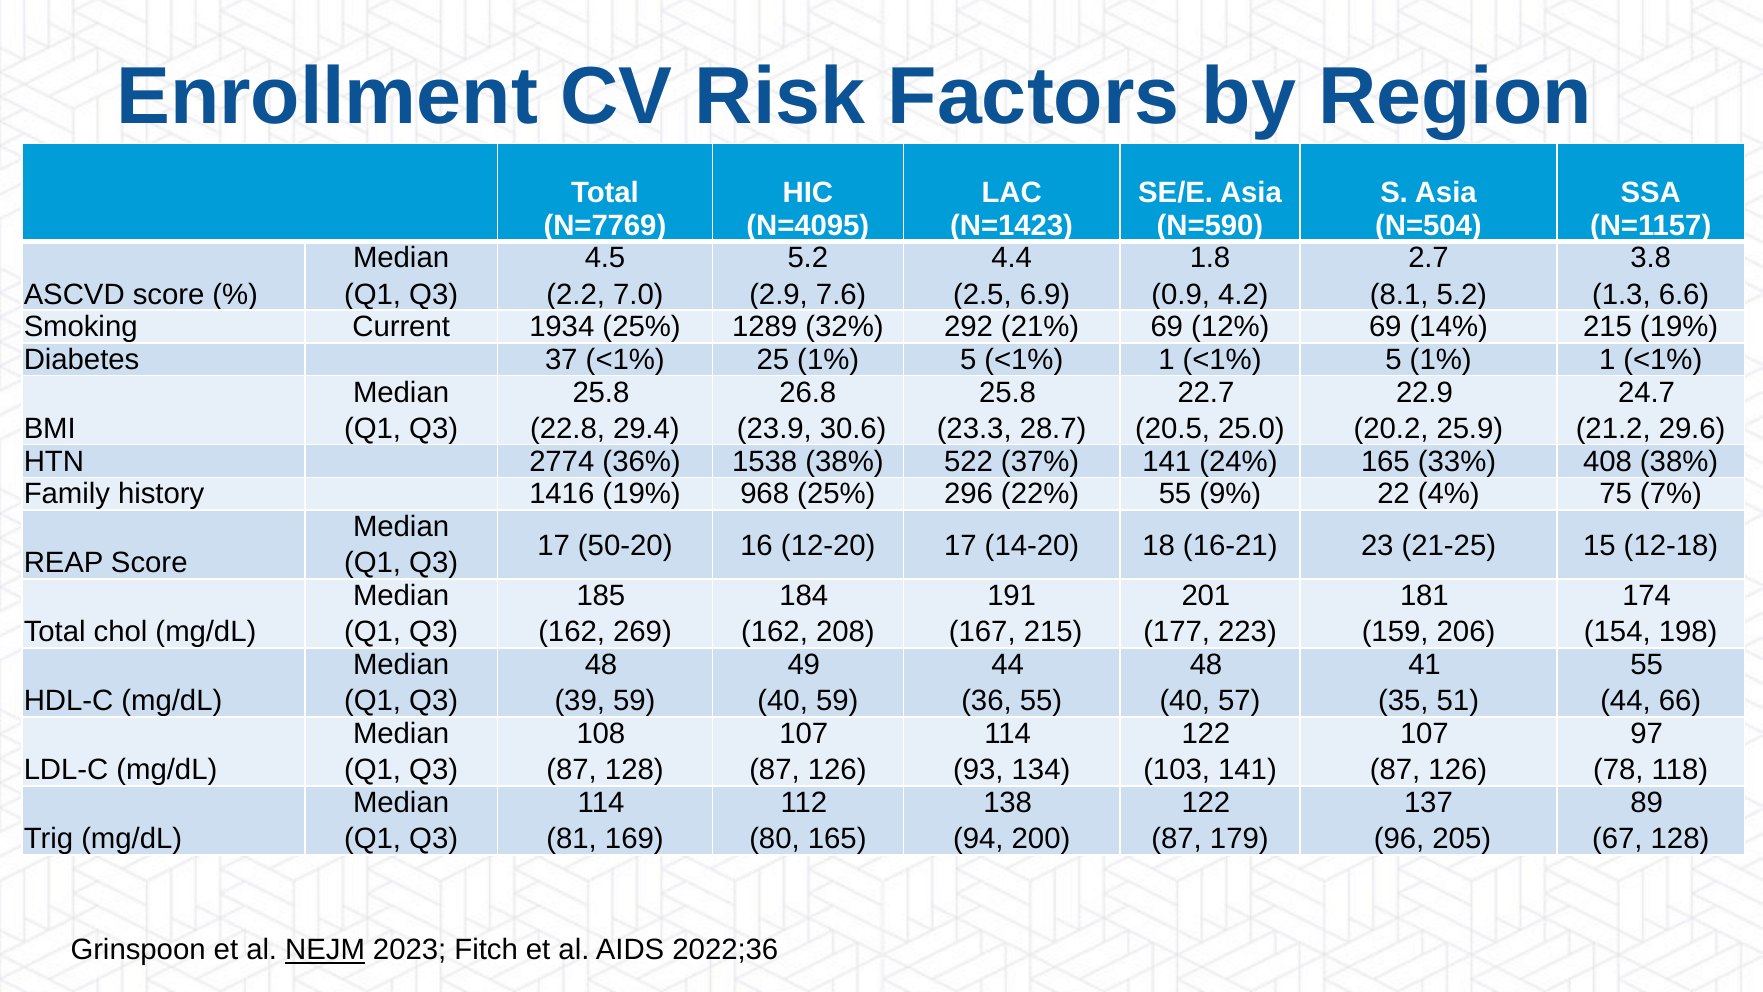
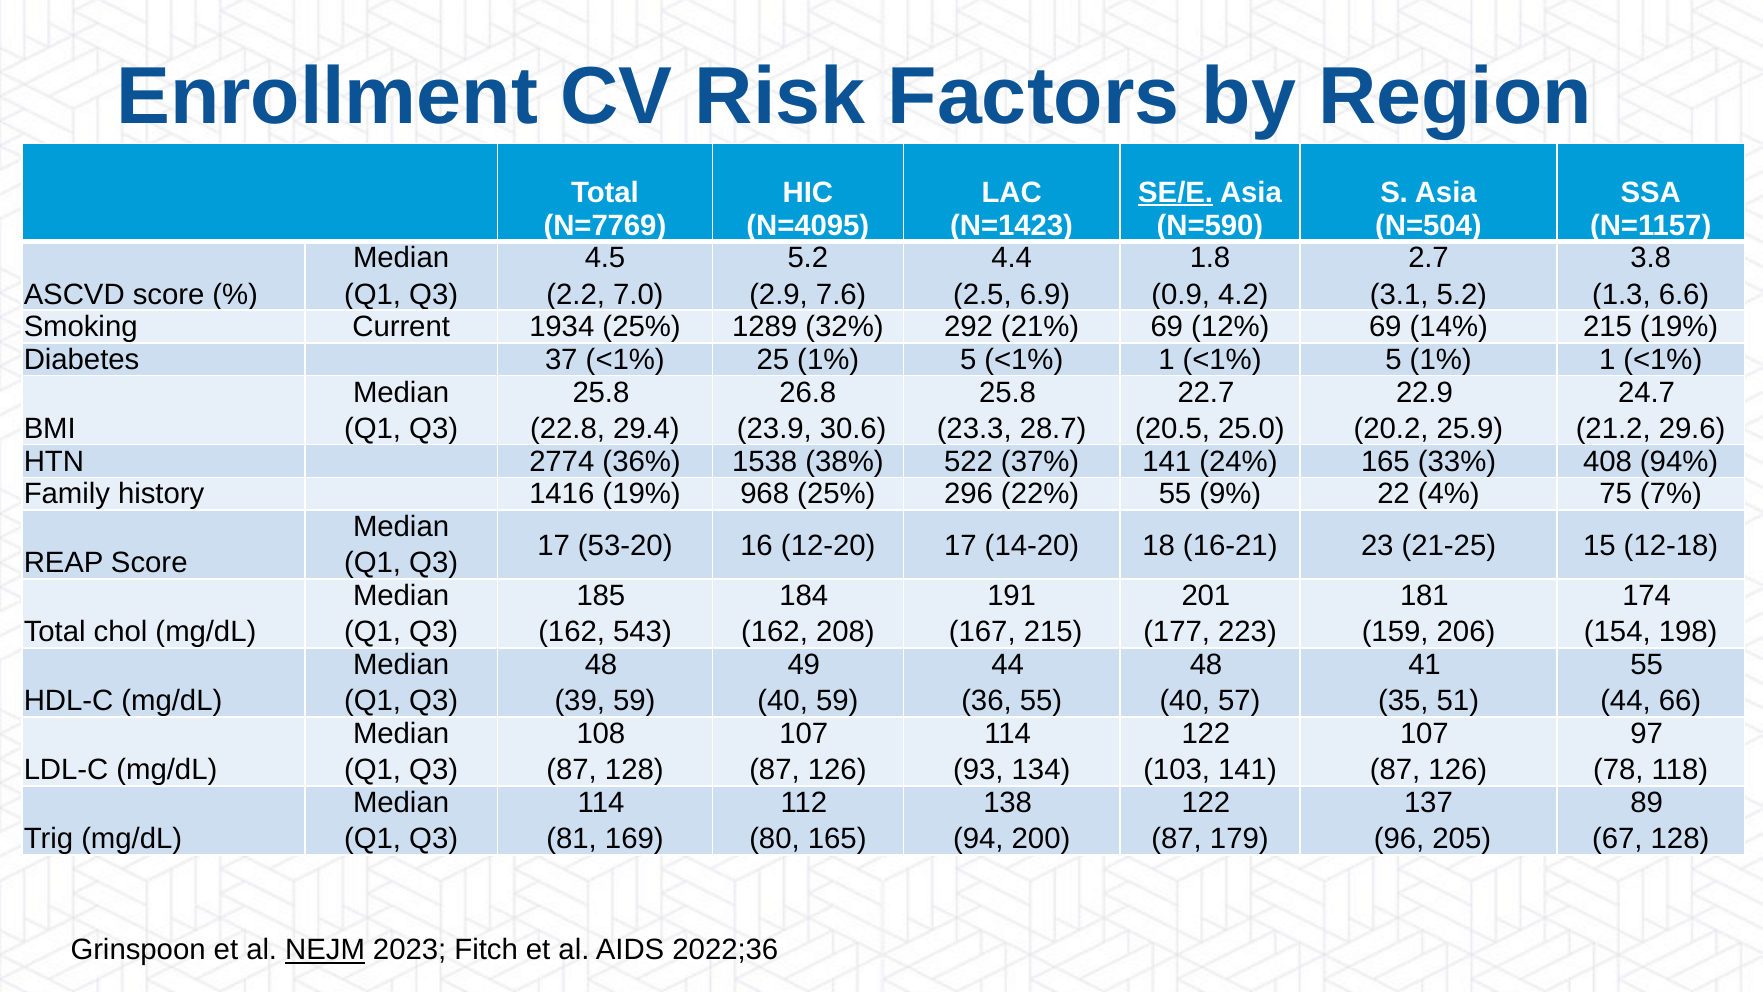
SE/E underline: none -> present
8.1: 8.1 -> 3.1
408 38%: 38% -> 94%
50-20: 50-20 -> 53-20
269: 269 -> 543
